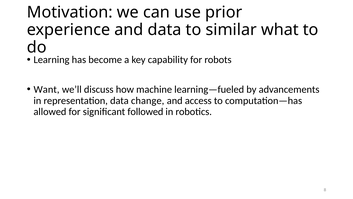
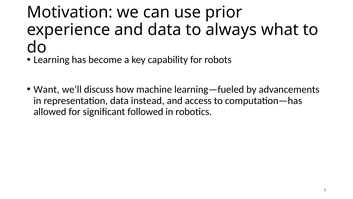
similar: similar -> always
change: change -> instead
